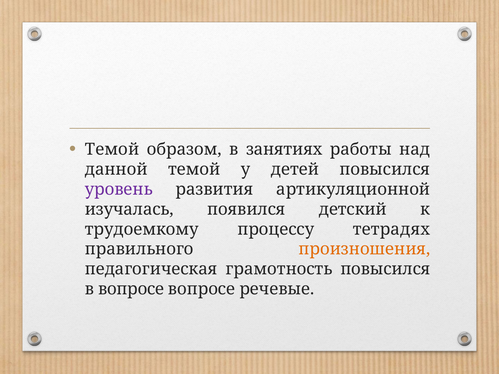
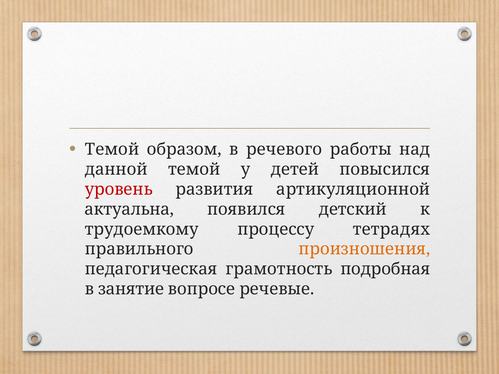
занятиях: занятиях -> речевого
уровень colour: purple -> red
изучалась: изучалась -> актуальна
грамотность повысился: повысился -> подробная
в вопросе: вопросе -> занятие
